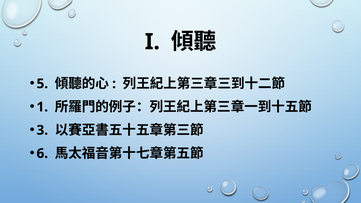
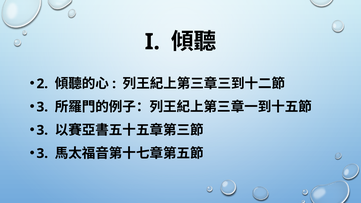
5: 5 -> 2
1 at (42, 107): 1 -> 3
6 at (42, 153): 6 -> 3
